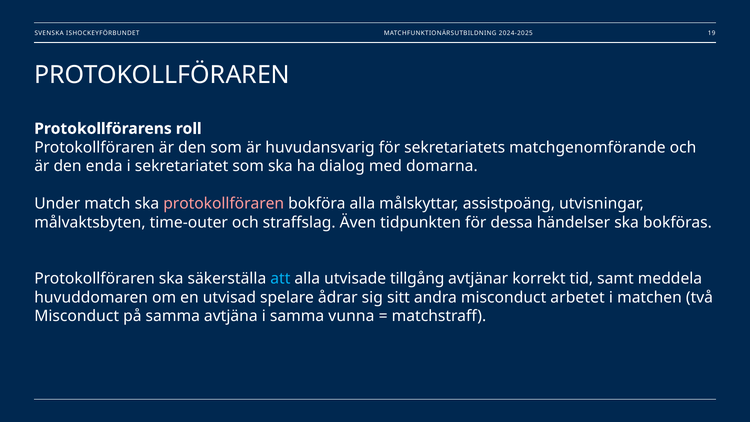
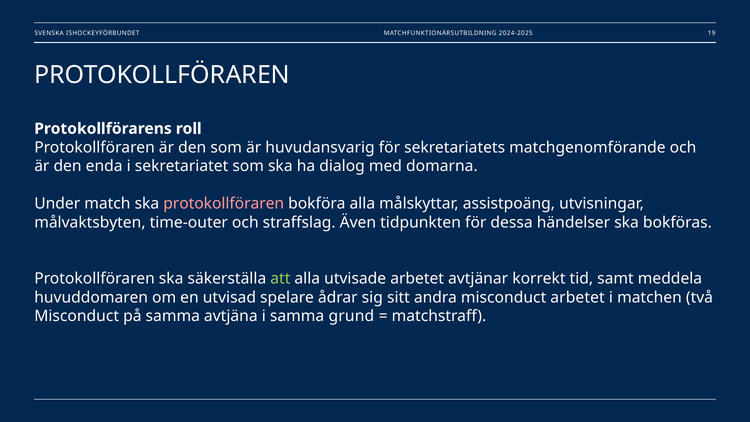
att colour: light blue -> light green
utvisade tillgång: tillgång -> arbetet
vunna: vunna -> grund
